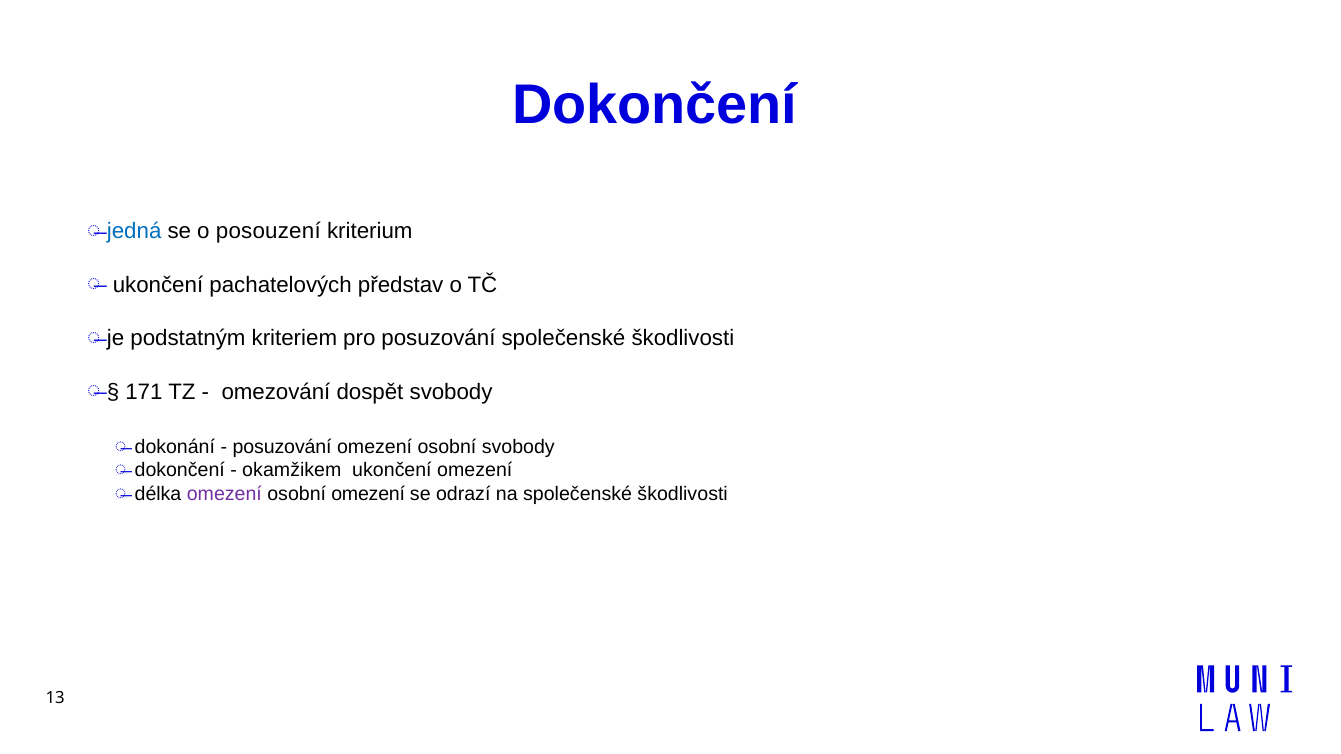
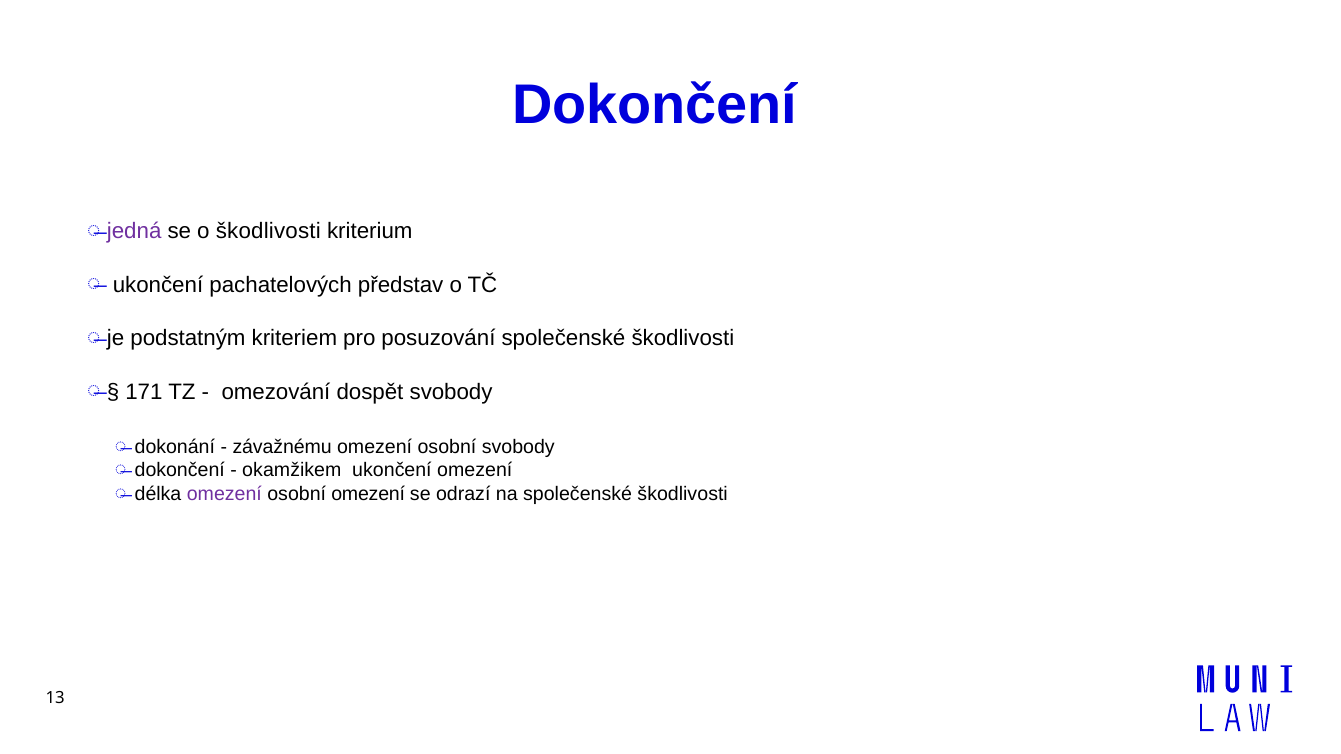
jedná colour: blue -> purple
o posouzení: posouzení -> škodlivosti
posuzování at (282, 447): posuzování -> závažnému
